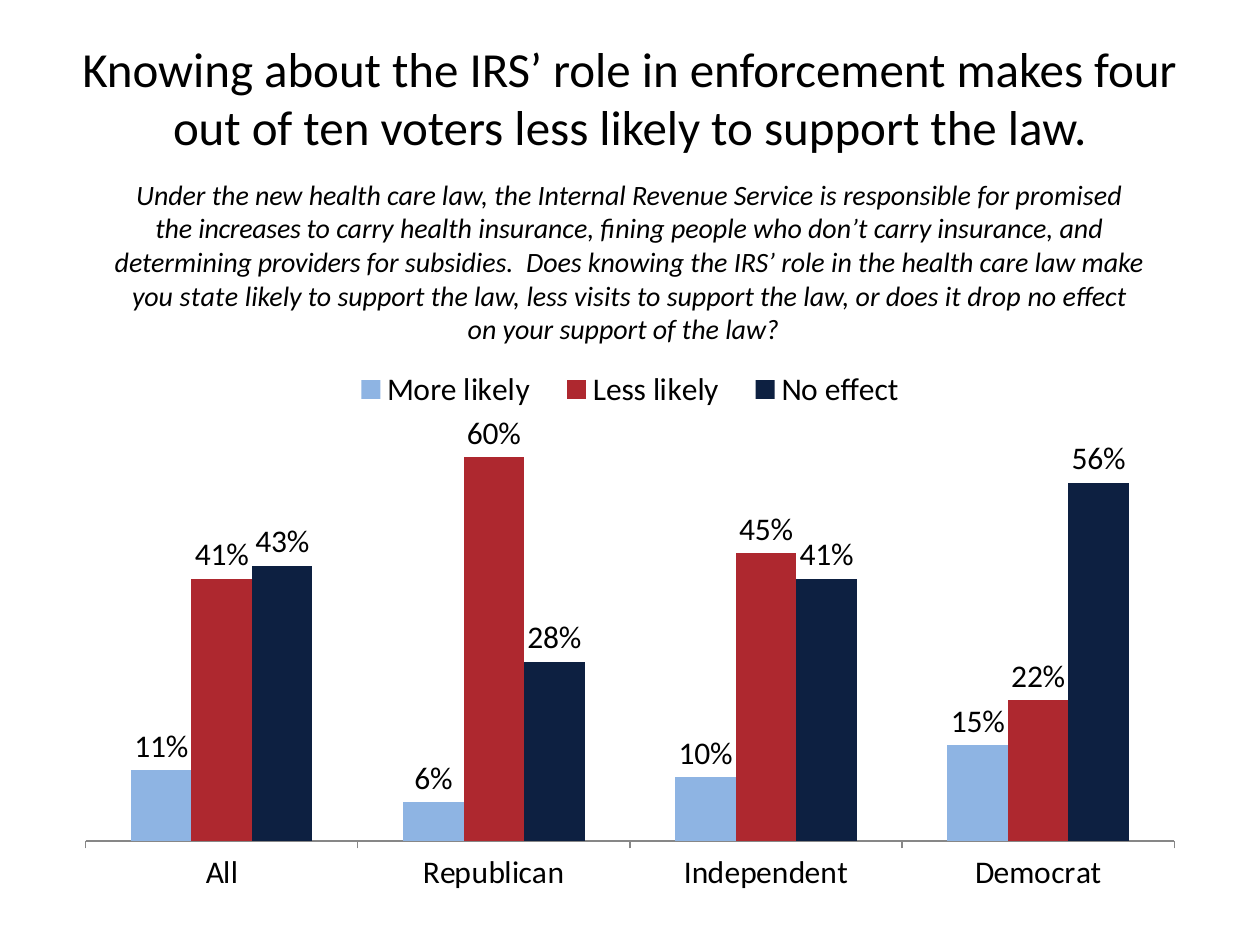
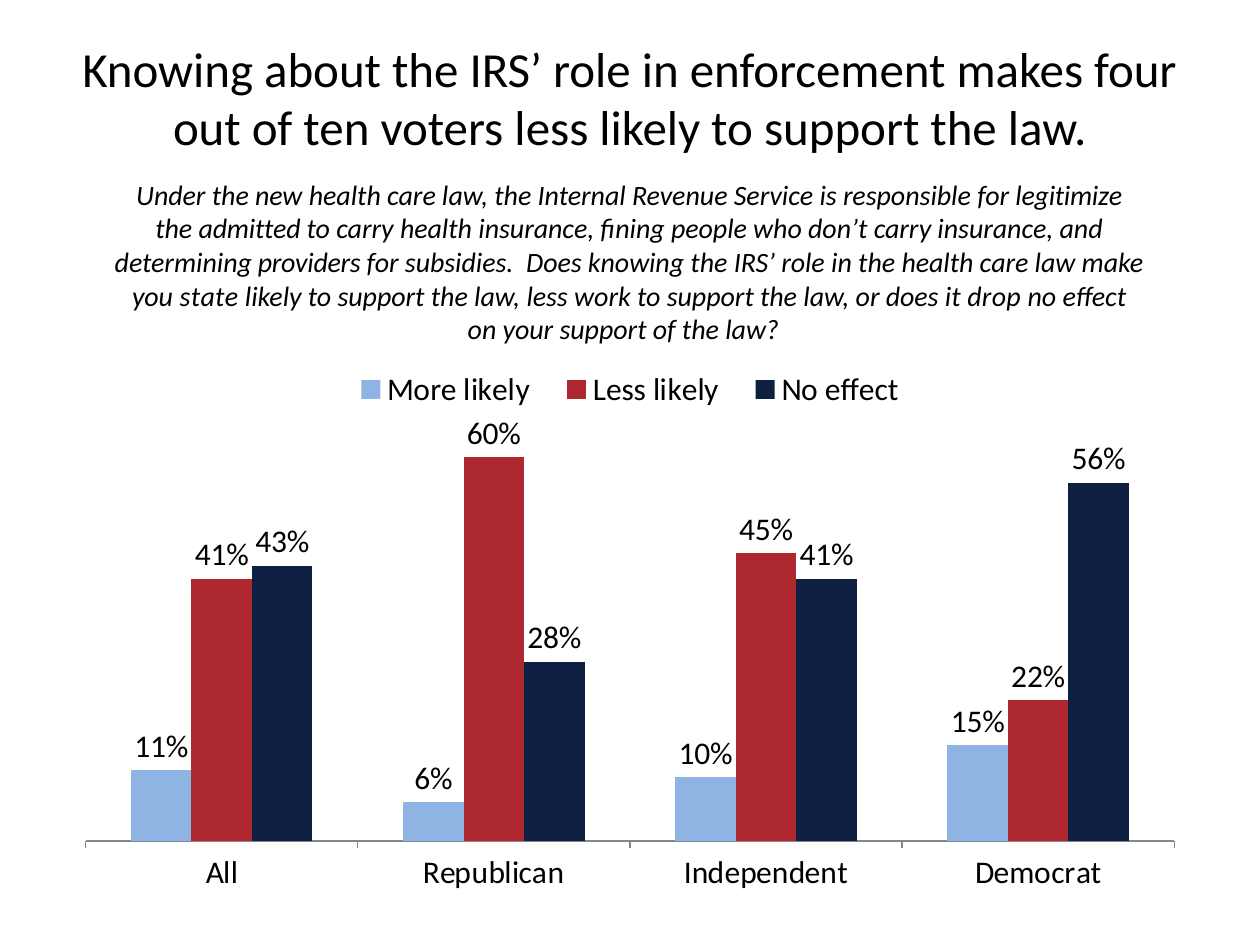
promised: promised -> legitimize
increases: increases -> admitted
visits: visits -> work
